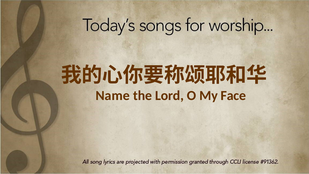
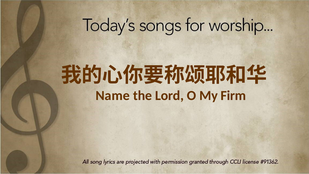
Face: Face -> Firm
